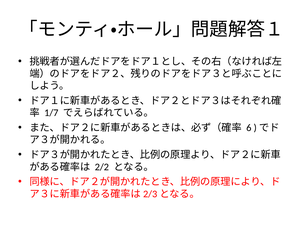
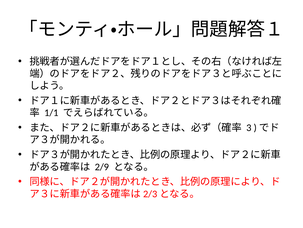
1/7: 1/7 -> 1/1
6: 6 -> 3
2/2: 2/2 -> 2/9
